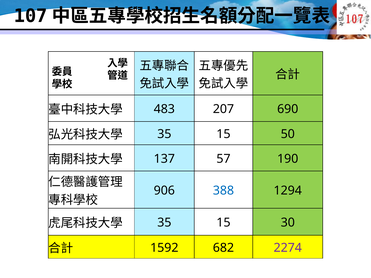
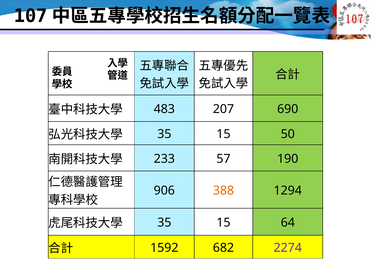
137: 137 -> 233
388 colour: blue -> orange
30: 30 -> 64
